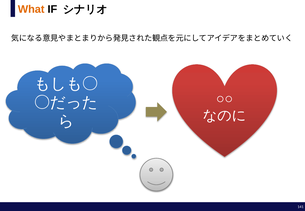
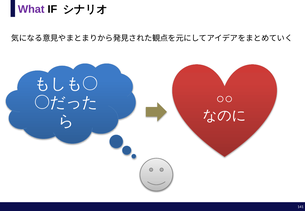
What colour: orange -> purple
